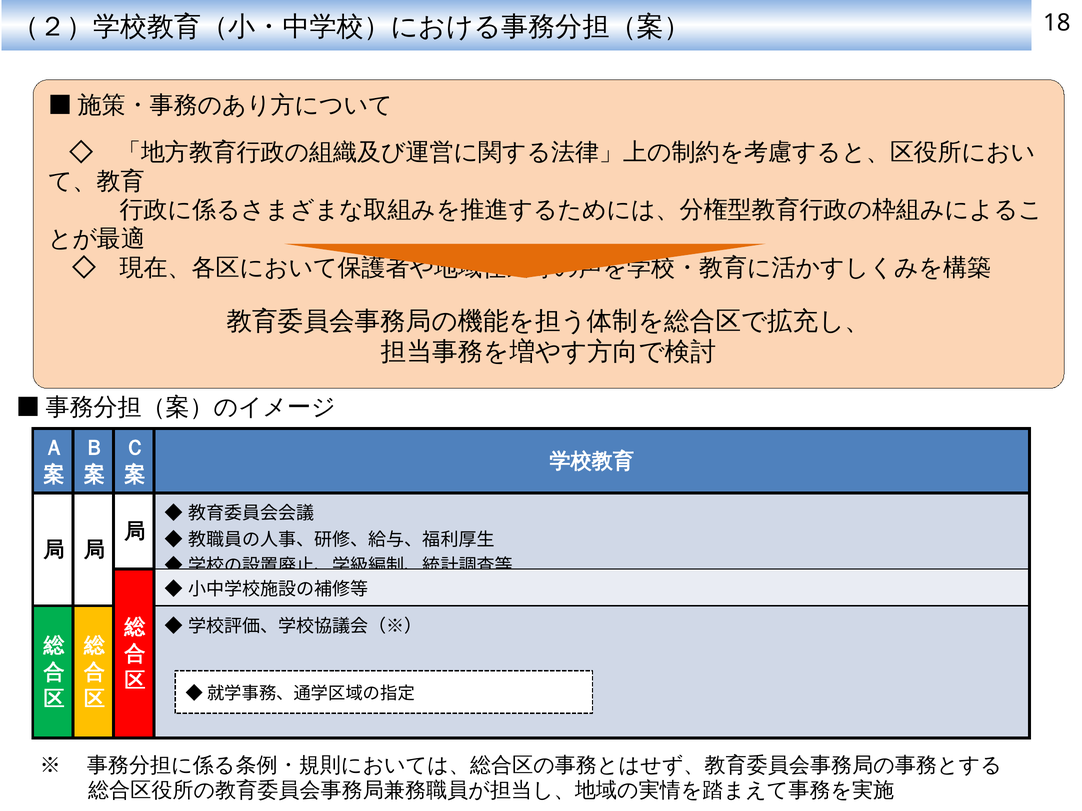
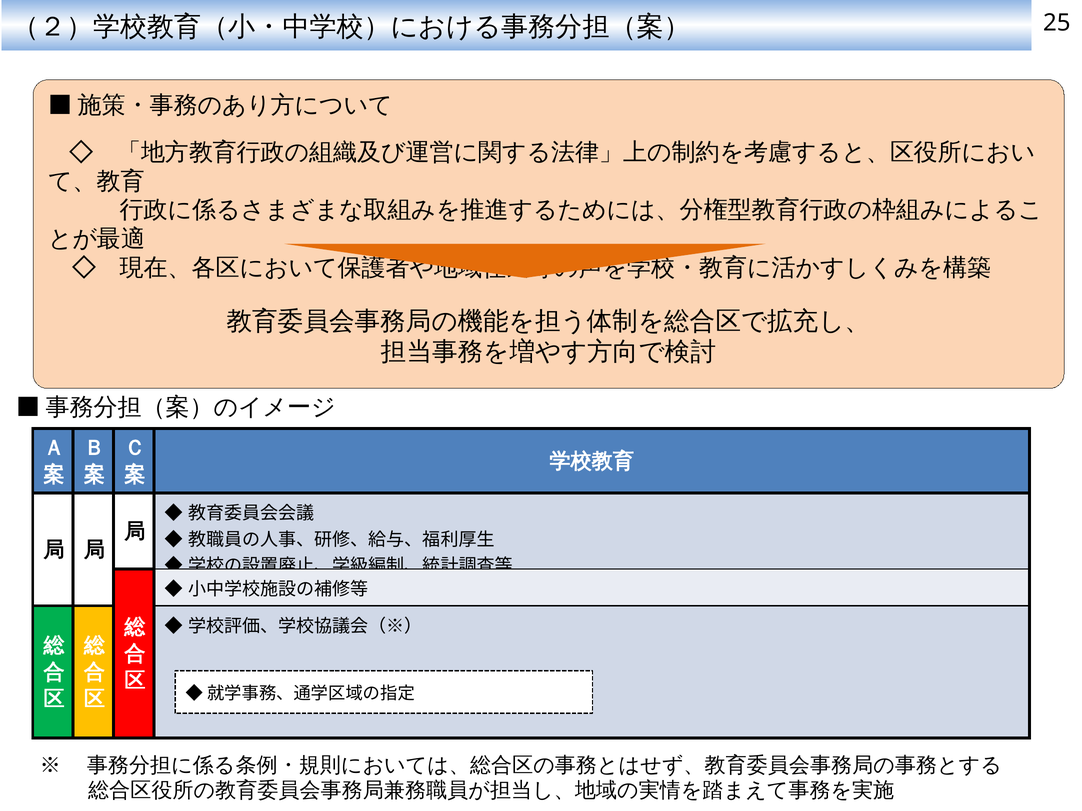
18: 18 -> 25
